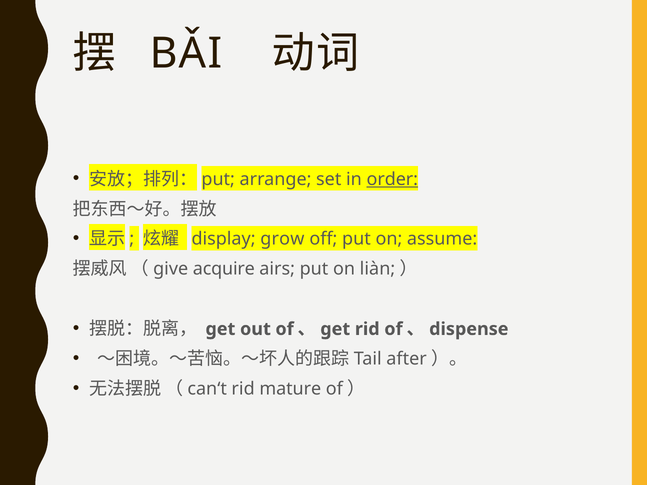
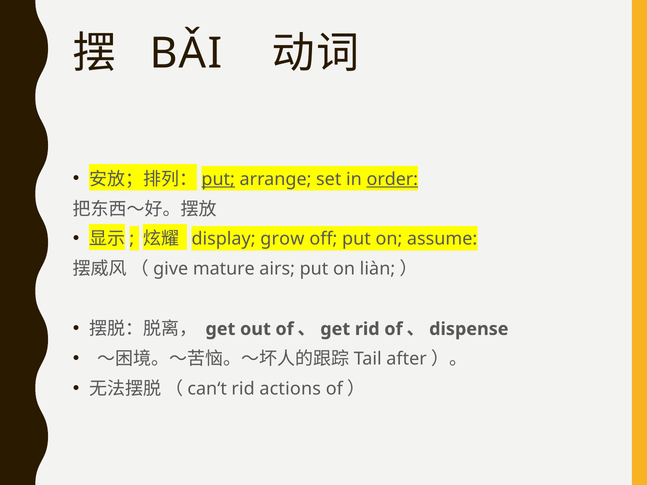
put at (218, 179) underline: none -> present
acquire: acquire -> mature
mature: mature -> actions
